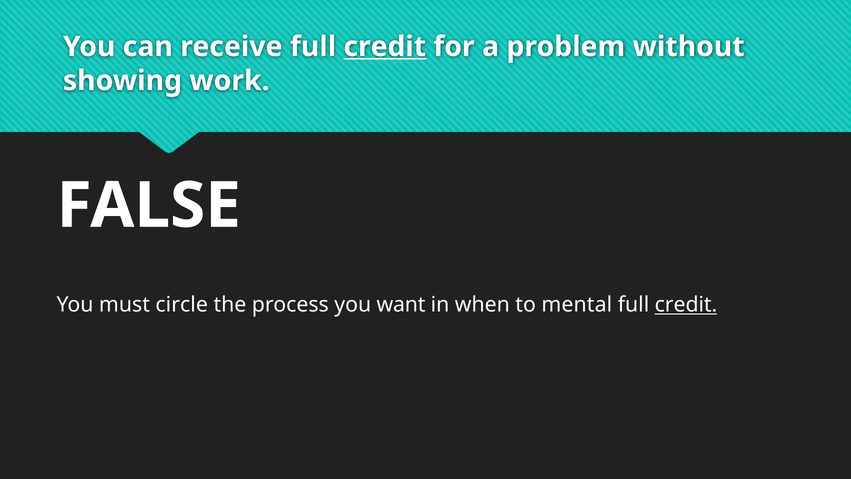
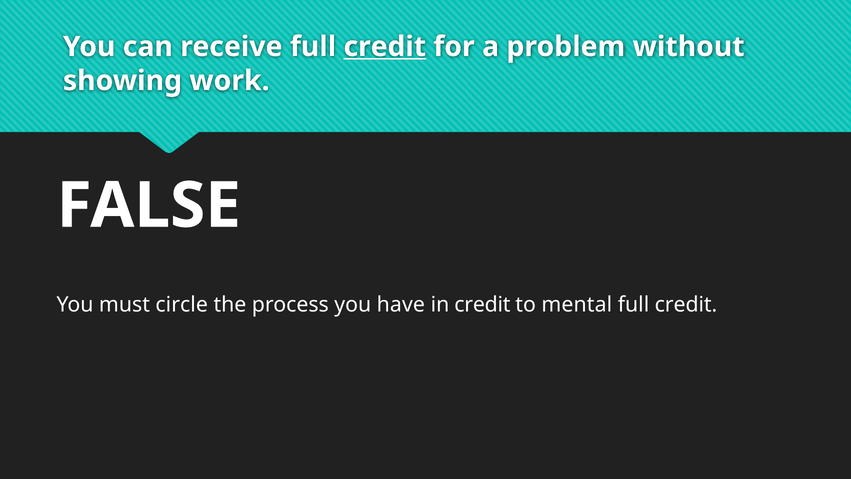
want: want -> have
in when: when -> credit
credit at (686, 305) underline: present -> none
